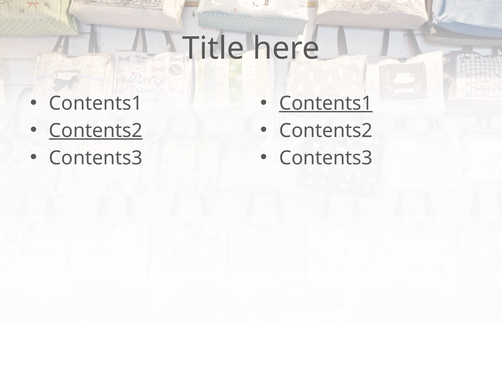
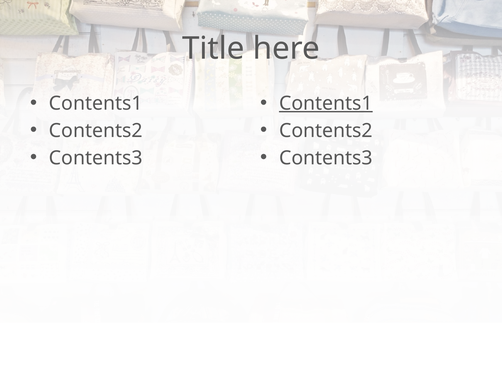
Contents2 at (96, 131) underline: present -> none
